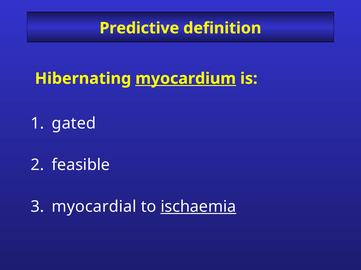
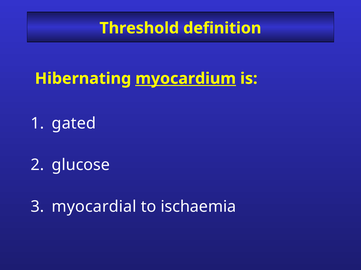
Predictive: Predictive -> Threshold
feasible: feasible -> glucose
ischaemia underline: present -> none
